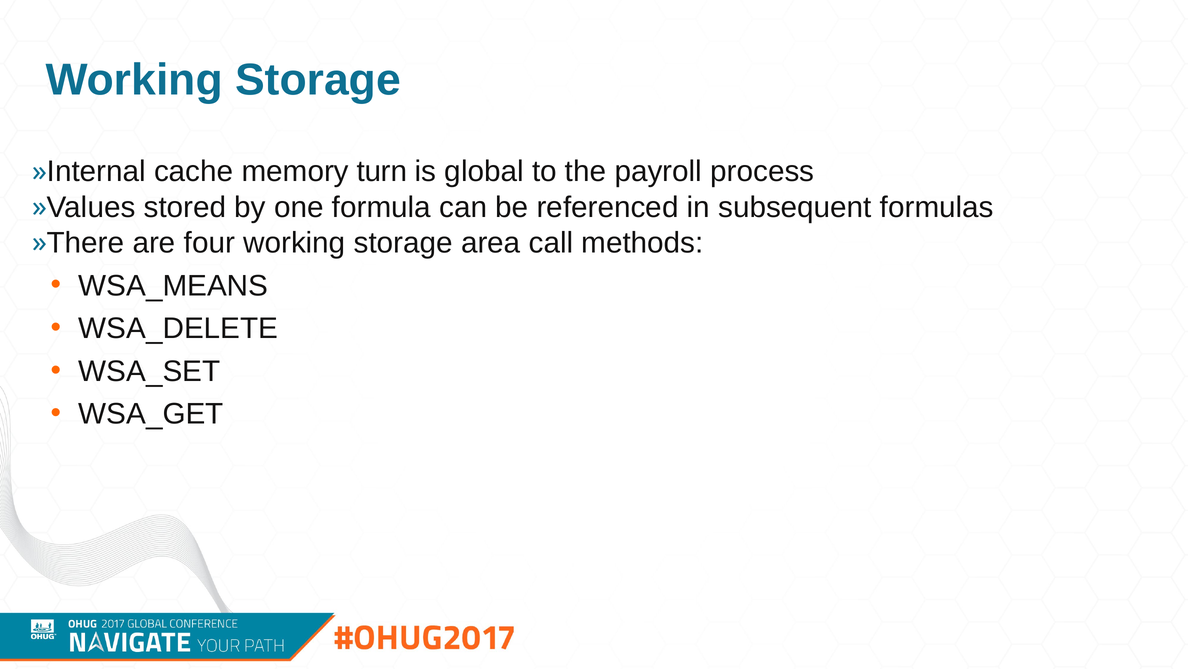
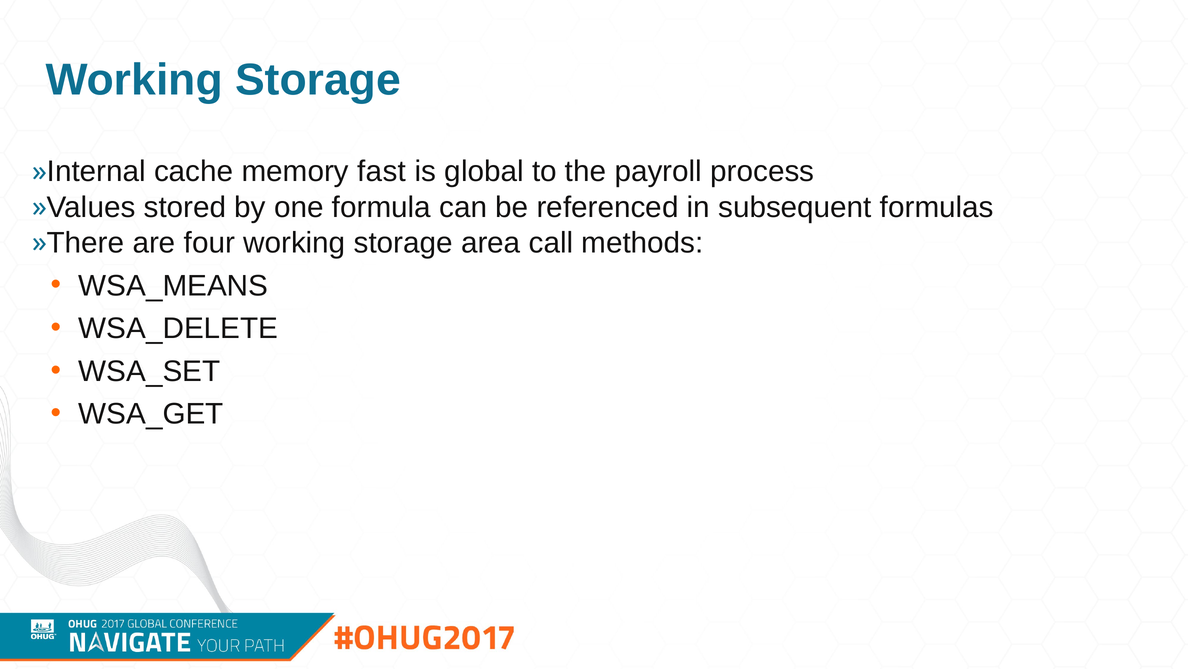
turn: turn -> fast
